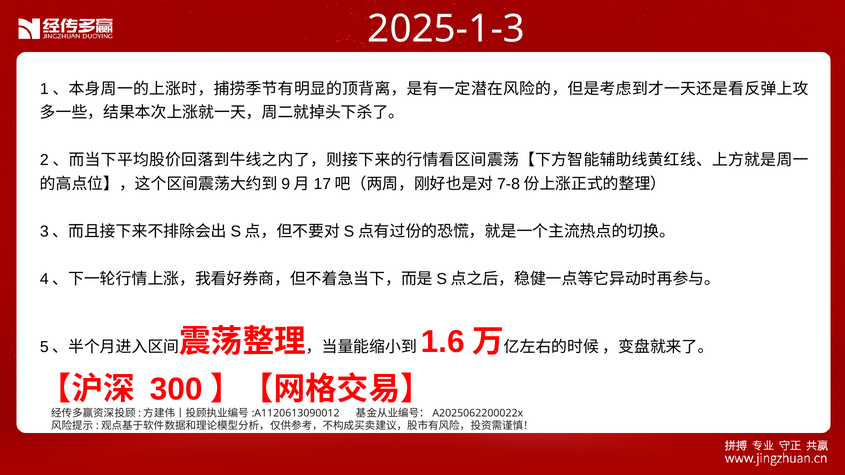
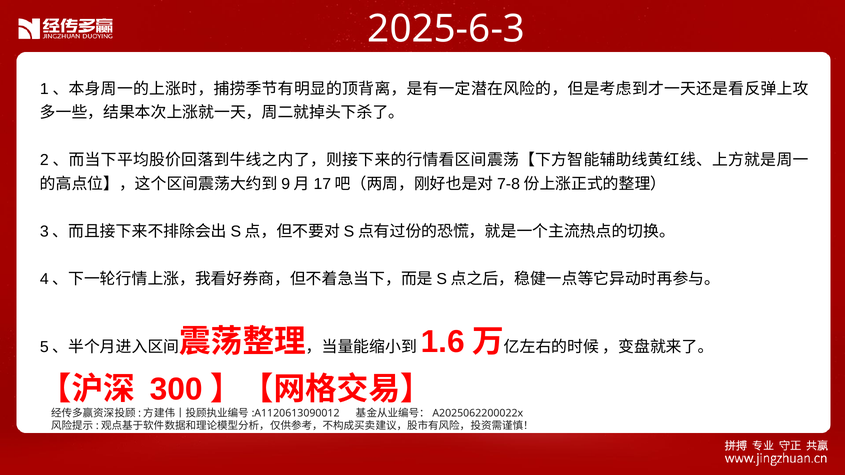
2025-1-3: 2025-1-3 -> 2025-6-3
